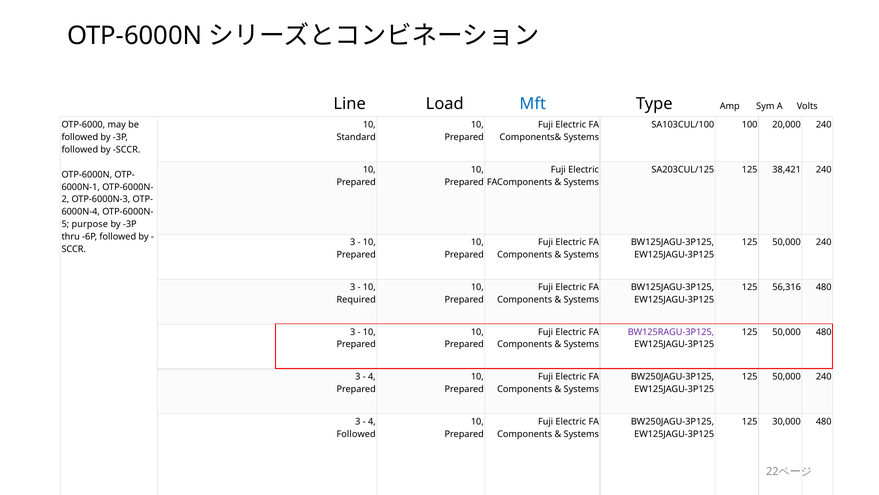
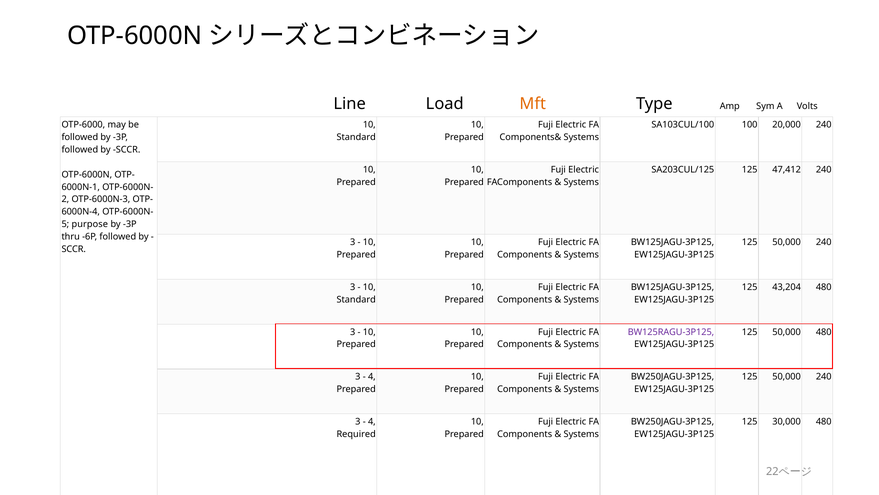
Mft colour: blue -> orange
38,421: 38,421 -> 47,412
56,316: 56,316 -> 43,204
Required at (356, 299): Required -> Standard
Followed at (356, 434): Followed -> Required
